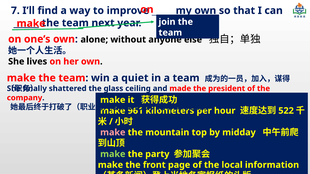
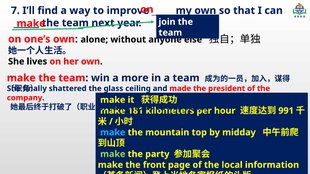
quiet: quiet -> more
961: 961 -> 181
522: 522 -> 991
make at (113, 133) colour: pink -> light blue
